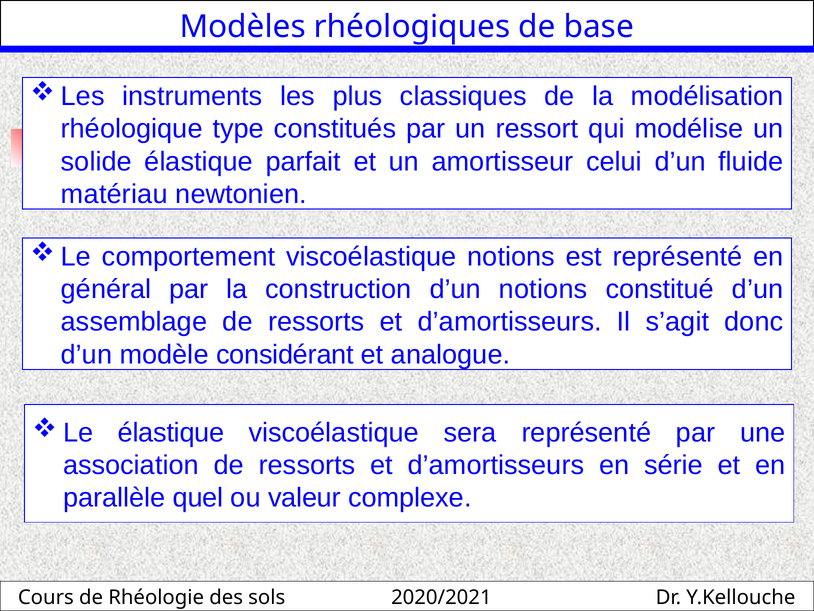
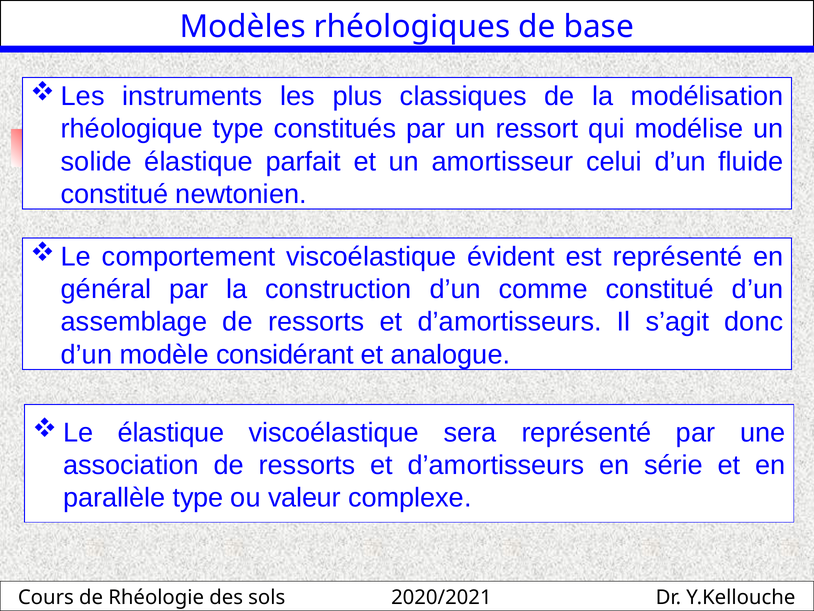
matériau at (114, 194): matériau -> constitué
viscoélastique notions: notions -> évident
d’un notions: notions -> comme
parallèle quel: quel -> type
